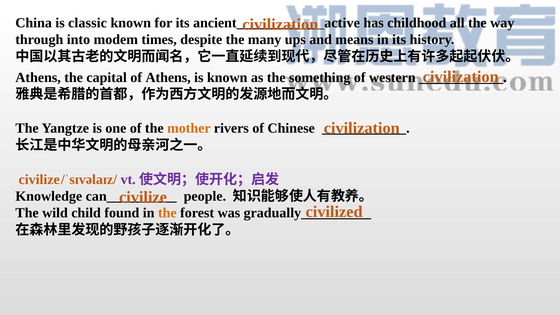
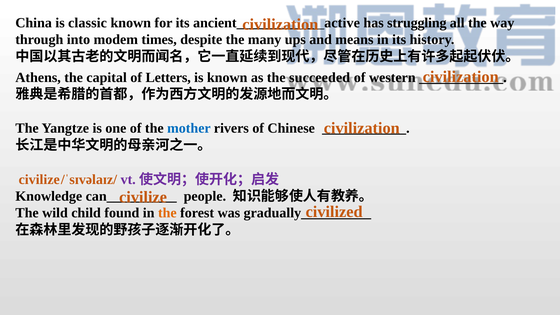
childhood: childhood -> struggling
of Athens: Athens -> Letters
something: something -> succeeded
mother colour: orange -> blue
